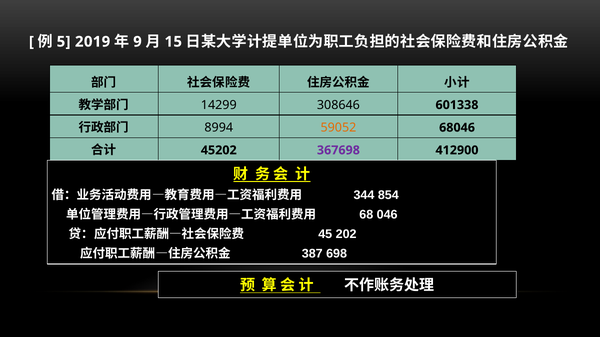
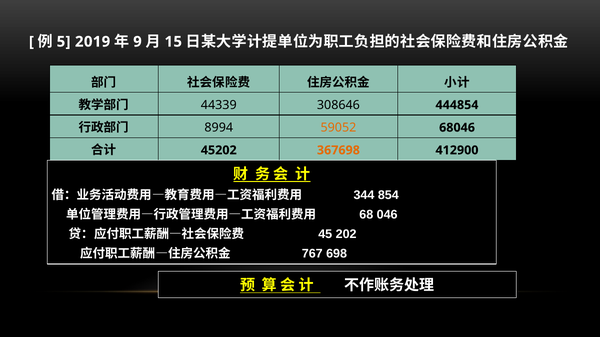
14299: 14299 -> 44339
601338: 601338 -> 444854
367698 colour: purple -> orange
387: 387 -> 767
